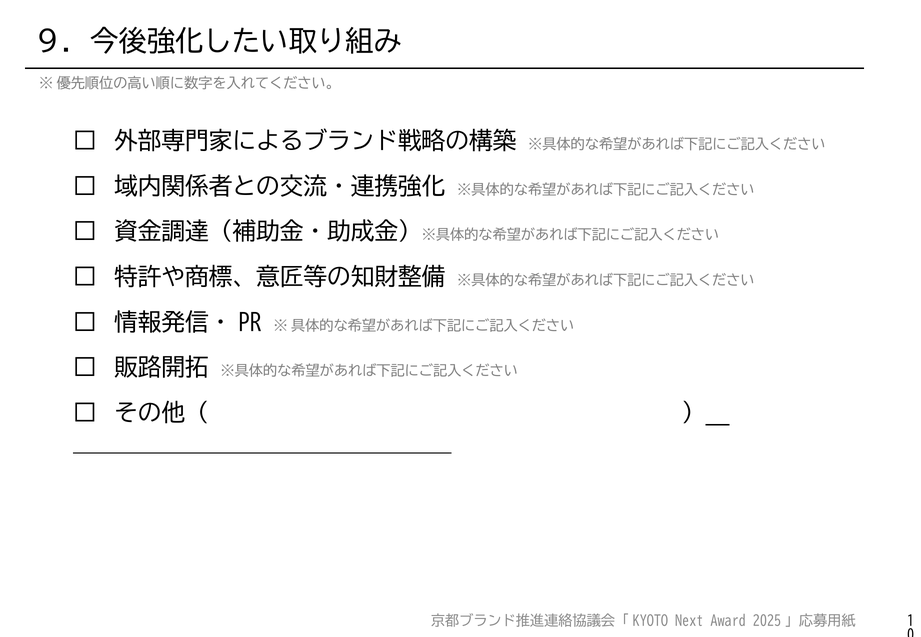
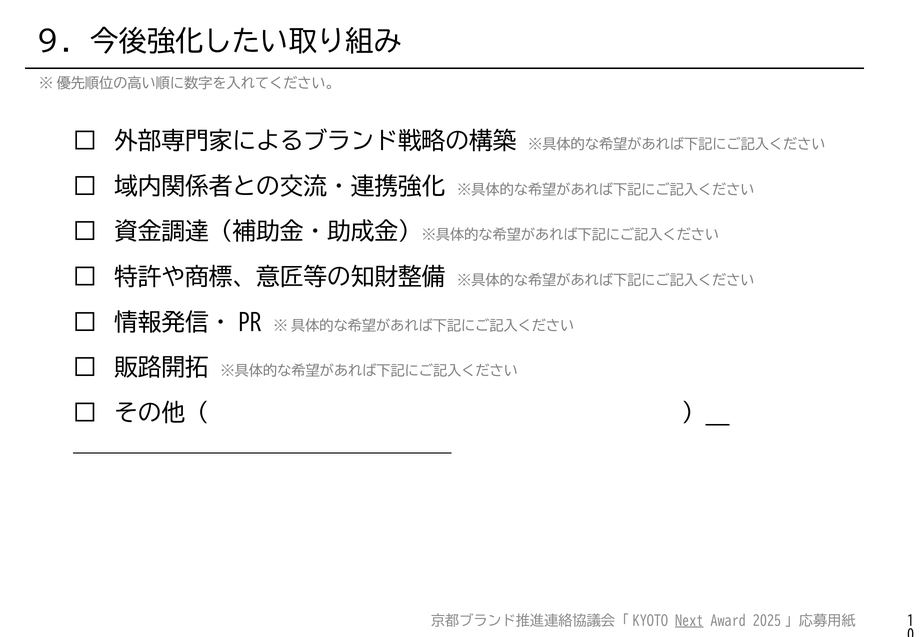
Next underline: none -> present
